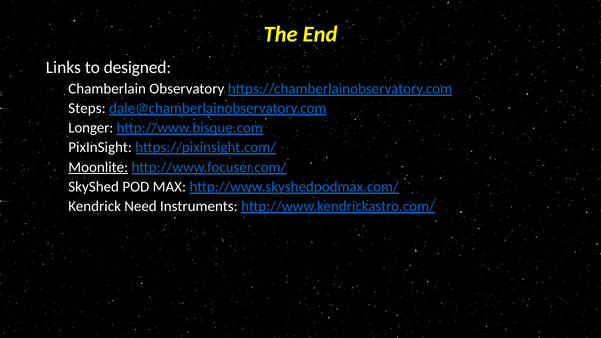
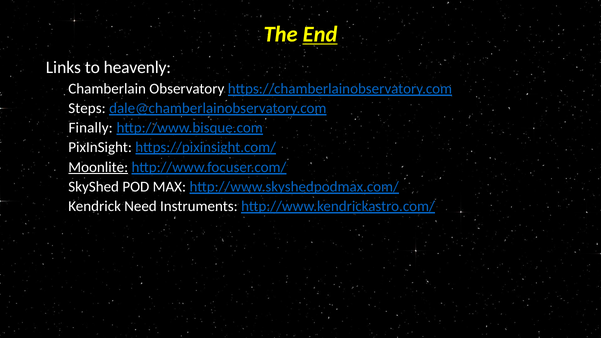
End underline: none -> present
designed: designed -> heavenly
Longer: Longer -> Finally
